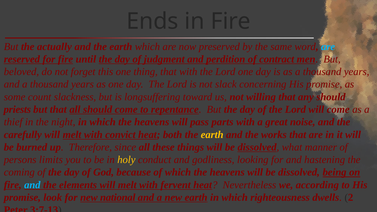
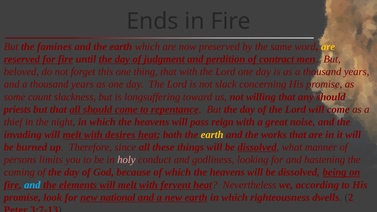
actually: actually -> famines
are at (328, 47) colour: light blue -> yellow
parts: parts -> reign
carefully: carefully -> invading
convict: convict -> desires
holy colour: yellow -> pink
